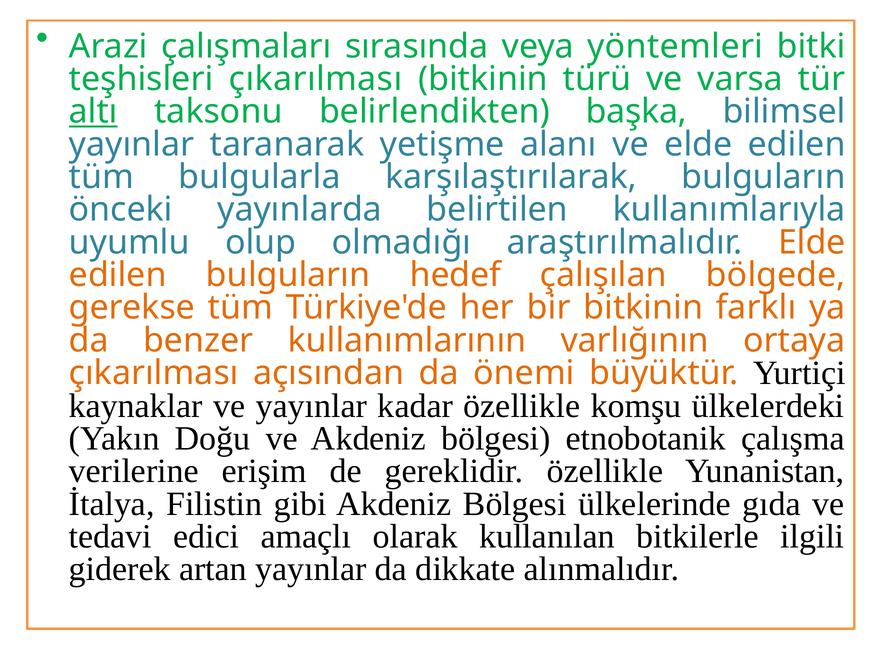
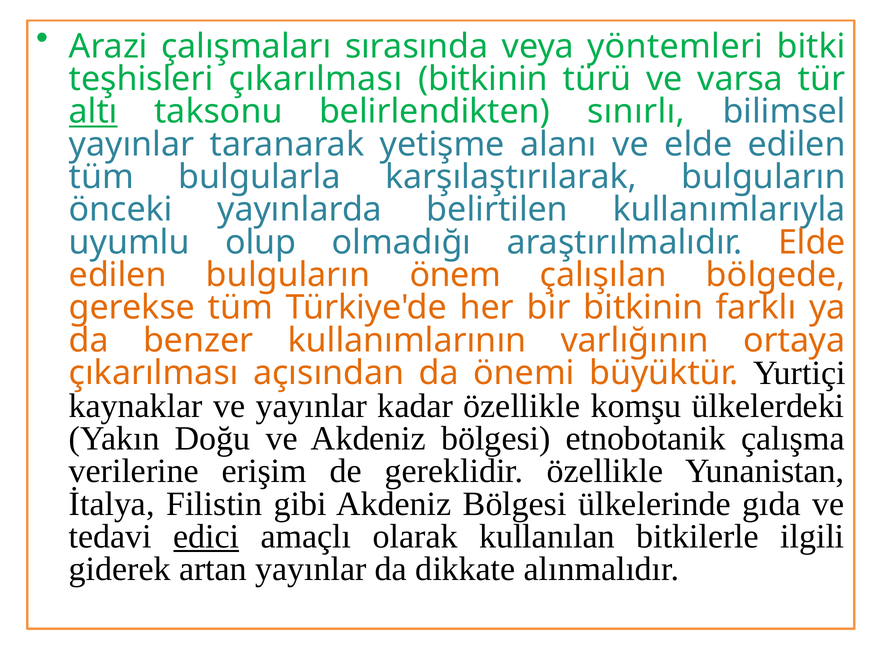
başka: başka -> sınırlı
hedef: hedef -> önem
edici underline: none -> present
